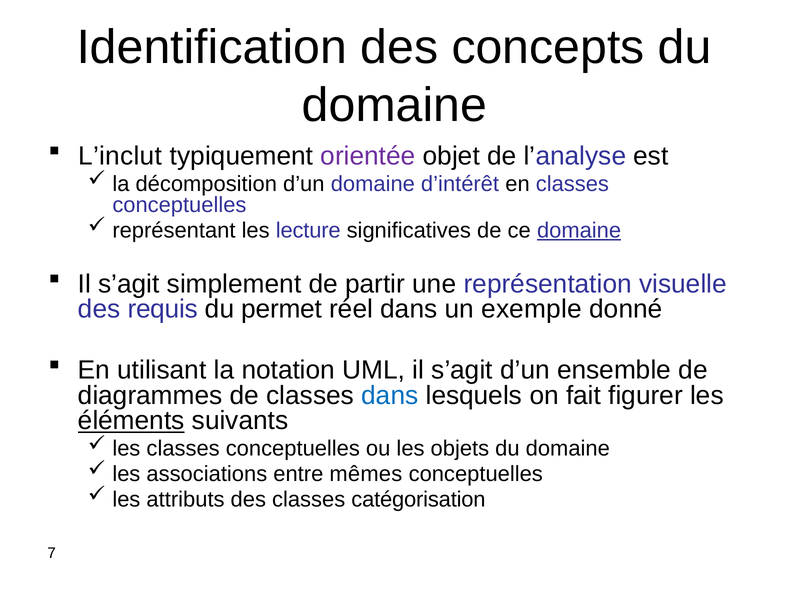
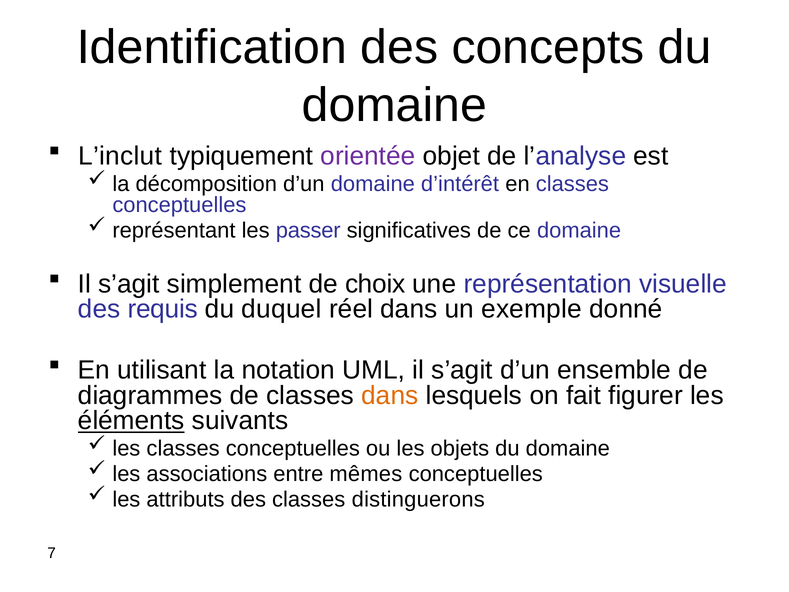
lecture: lecture -> passer
domaine at (579, 230) underline: present -> none
partir: partir -> choix
permet: permet -> duquel
dans at (390, 395) colour: blue -> orange
catégorisation: catégorisation -> distinguerons
